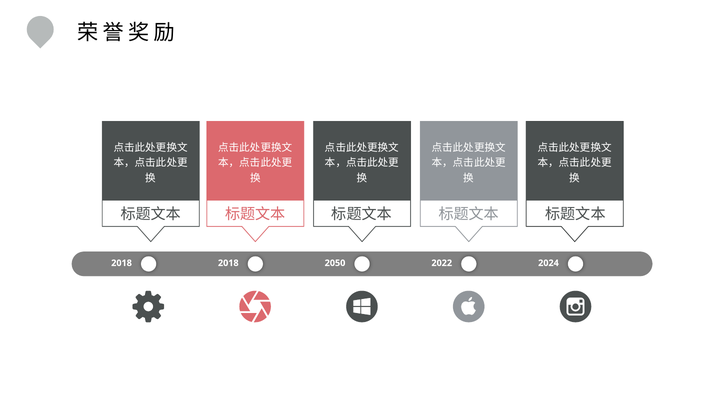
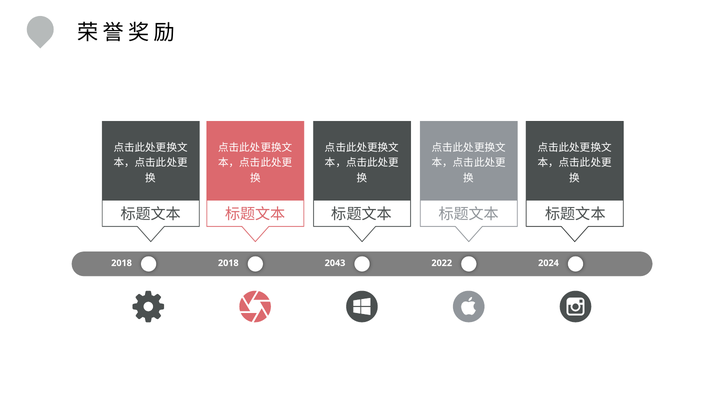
2050: 2050 -> 2043
